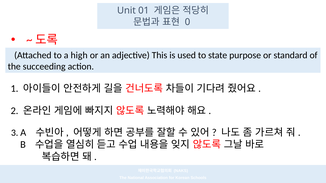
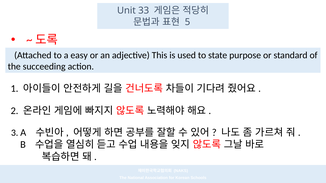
01: 01 -> 33
0: 0 -> 5
high: high -> easy
